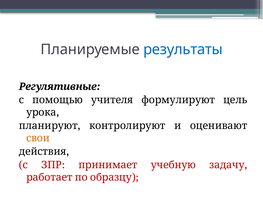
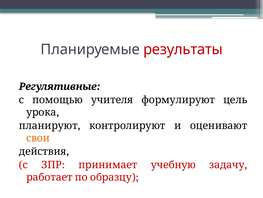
результаты colour: blue -> red
